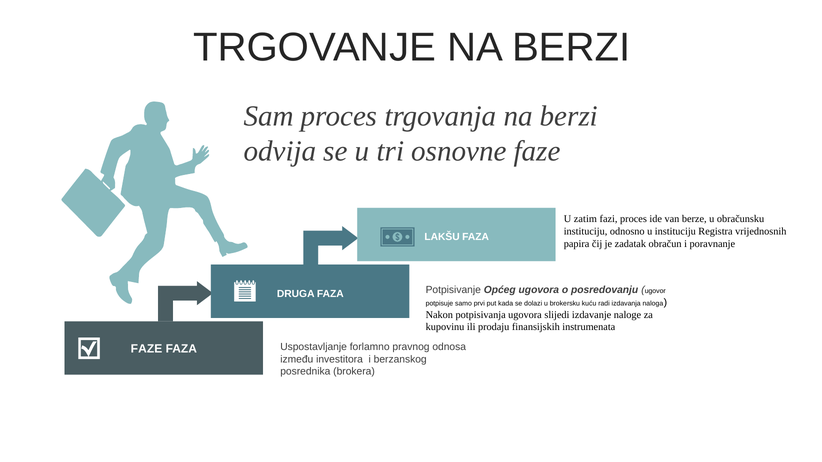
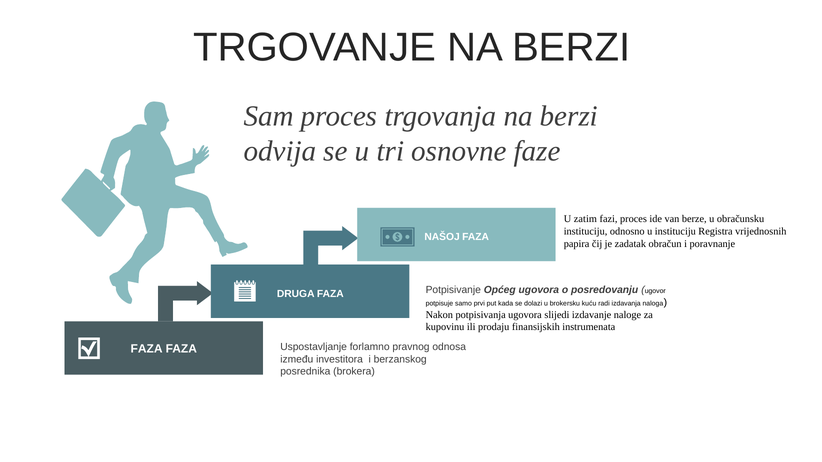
LAKŠU: LAKŠU -> NAŠOJ
FAZE at (147, 349): FAZE -> FAZA
